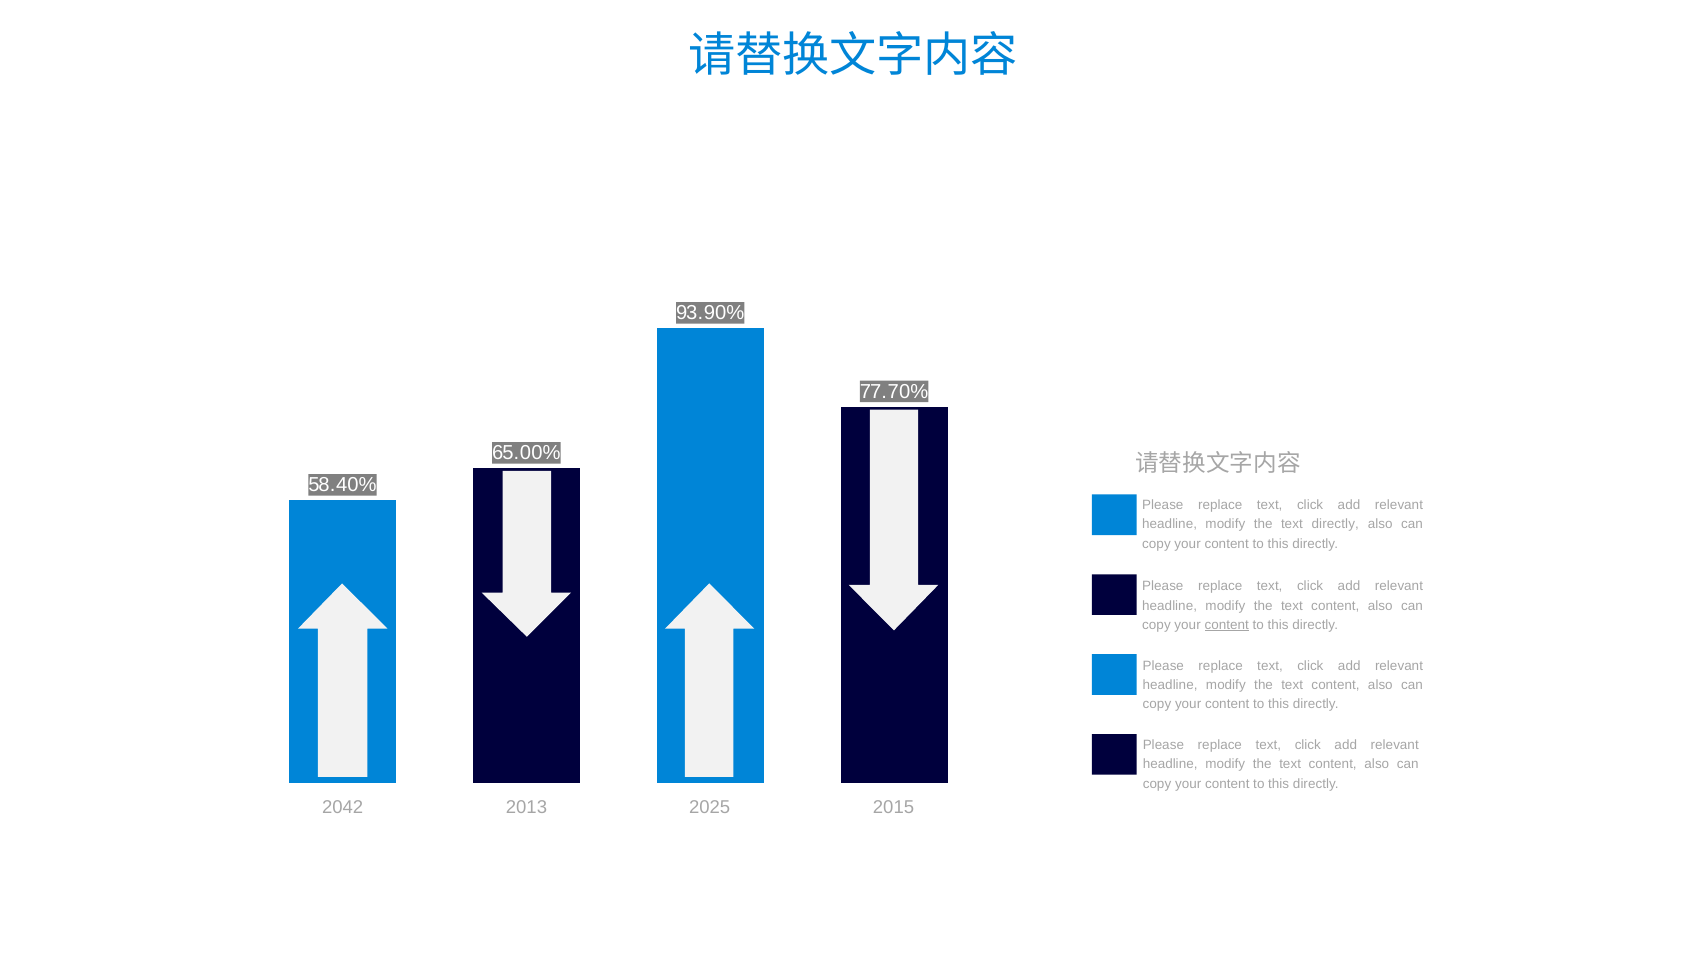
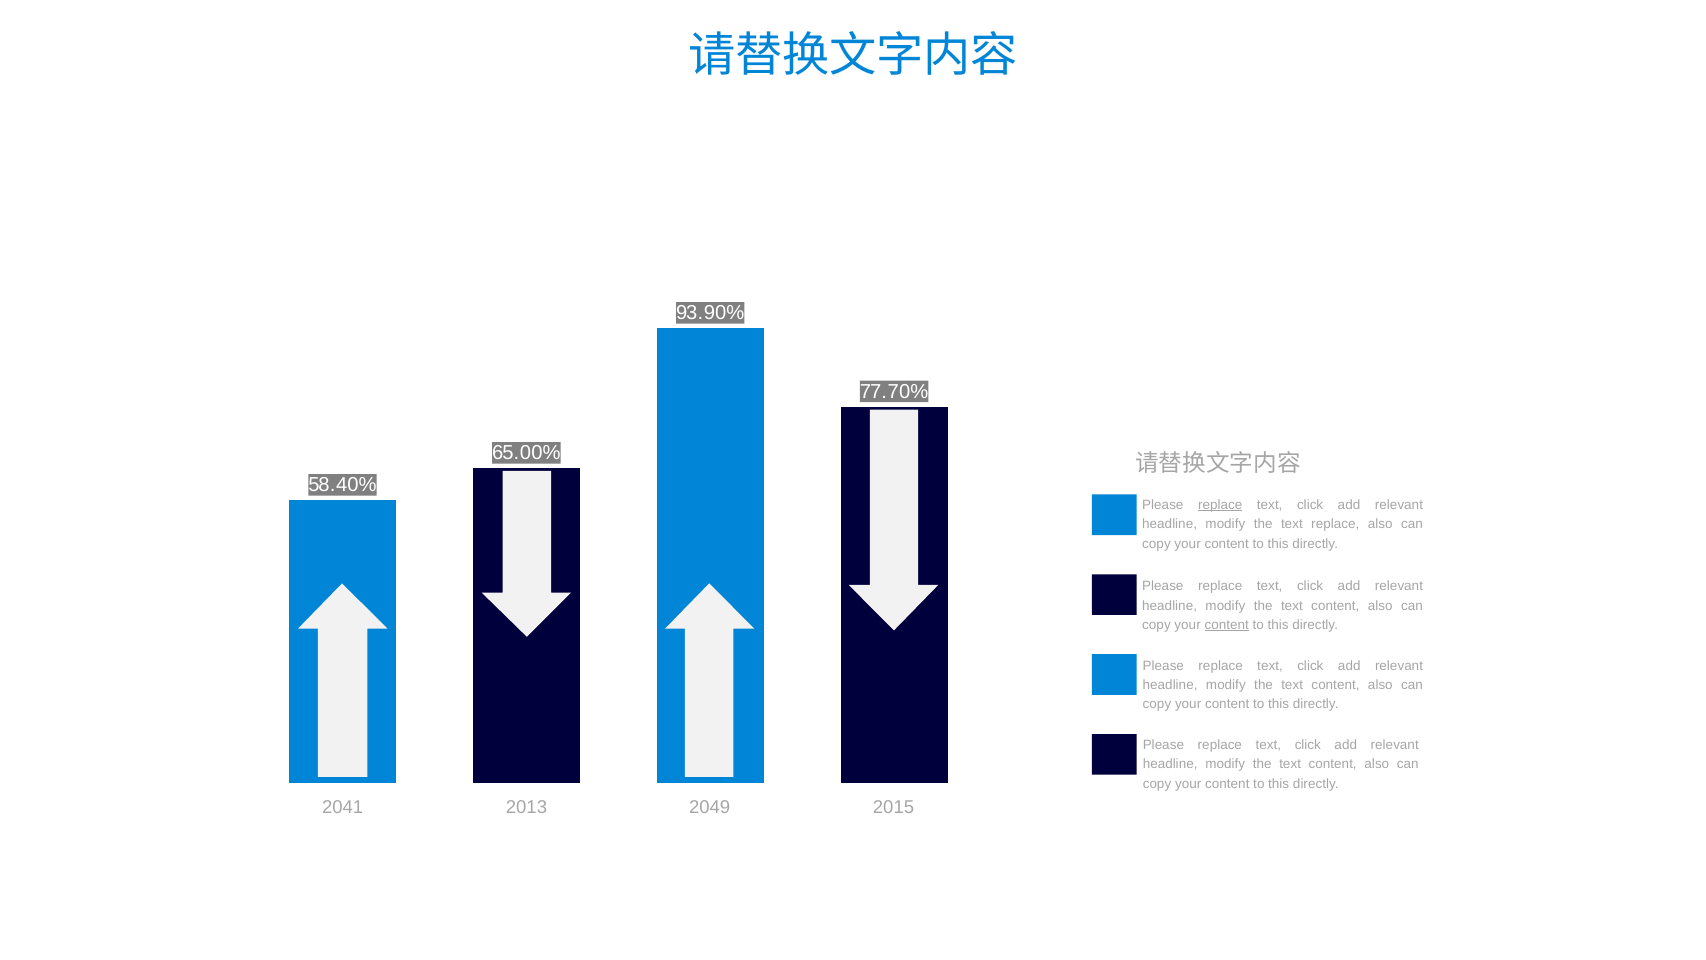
replace at (1220, 505) underline: none -> present
text directly: directly -> replace
2042: 2042 -> 2041
2025: 2025 -> 2049
